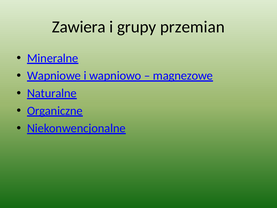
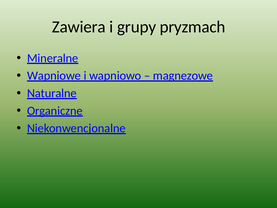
przemian: przemian -> pryzmach
